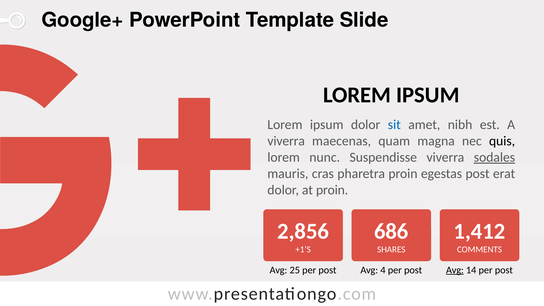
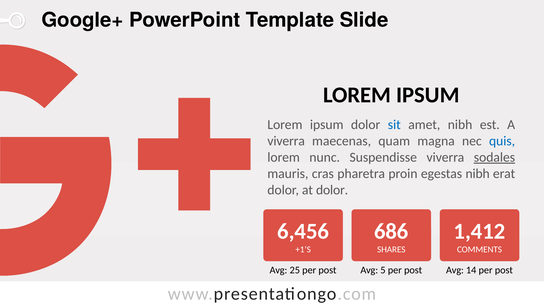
quis colour: black -> blue
egestas post: post -> nibh
at proin: proin -> dolor
2,856: 2,856 -> 6,456
4: 4 -> 5
Avg at (455, 270) underline: present -> none
